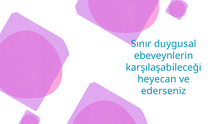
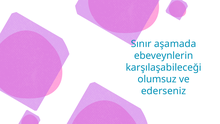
duygusal: duygusal -> aşamada
heyecan: heyecan -> olumsuz
